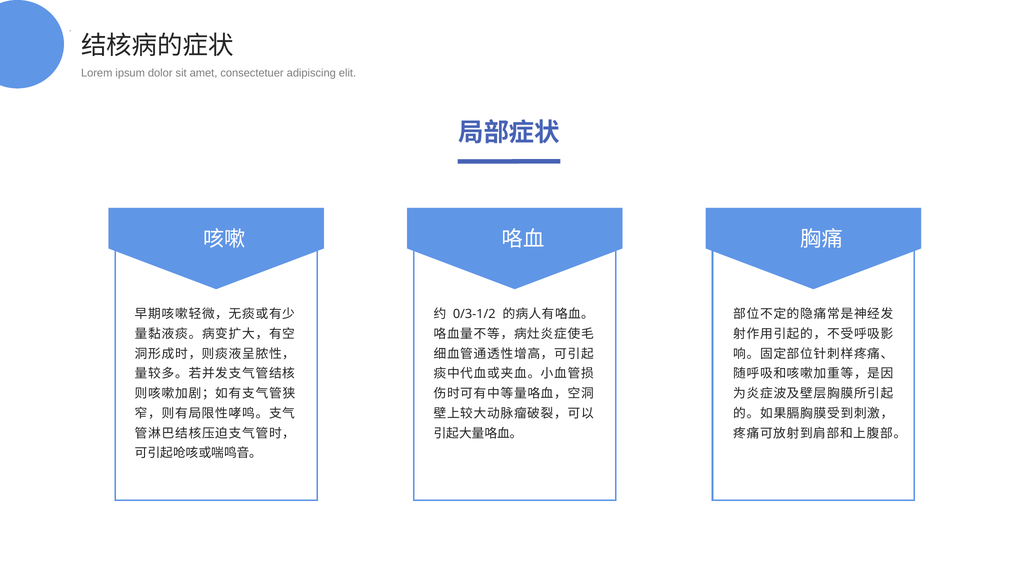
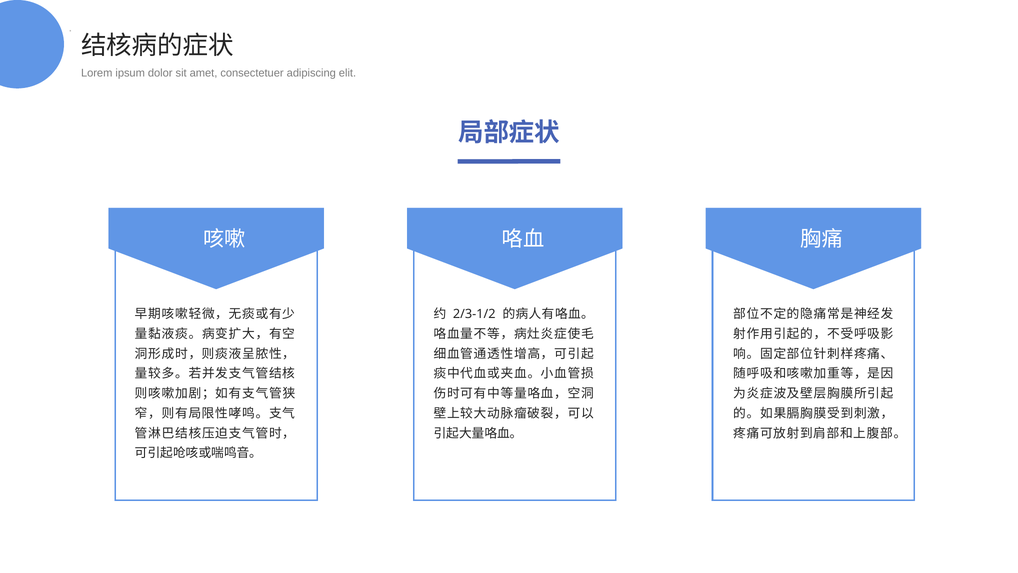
0/3-1/2: 0/3-1/2 -> 2/3-1/2
